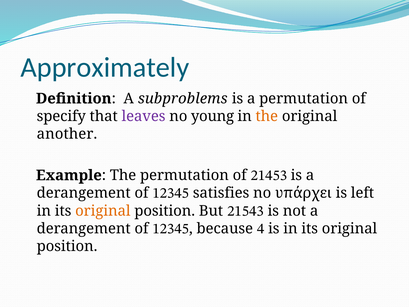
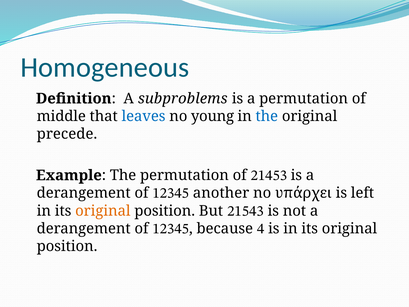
Approximately: Approximately -> Homogeneous
specify: specify -> middle
leaves colour: purple -> blue
the at (267, 116) colour: orange -> blue
another: another -> precede
satisfies: satisfies -> another
